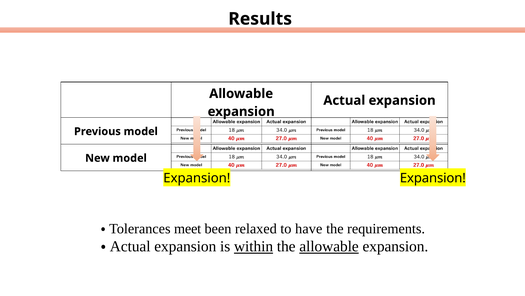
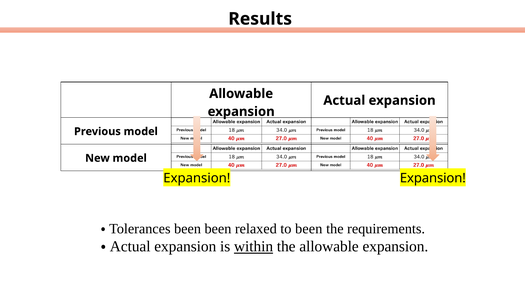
meet at (188, 228): meet -> been
to have: have -> been
allowable at (329, 246) underline: present -> none
